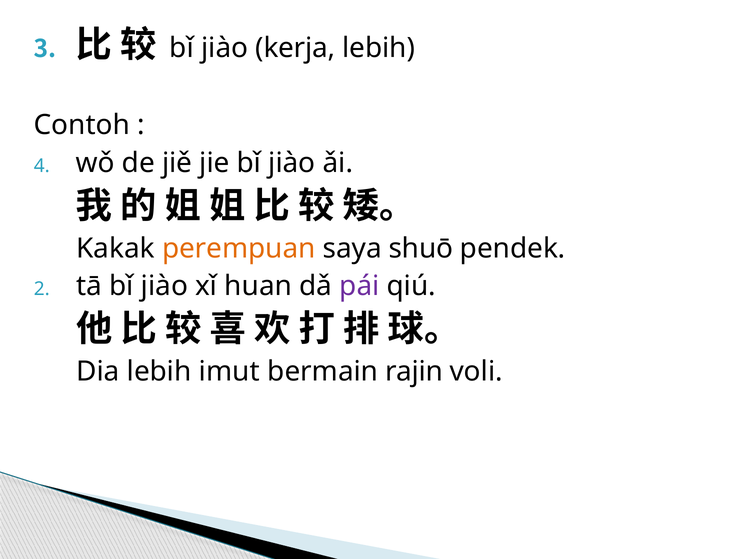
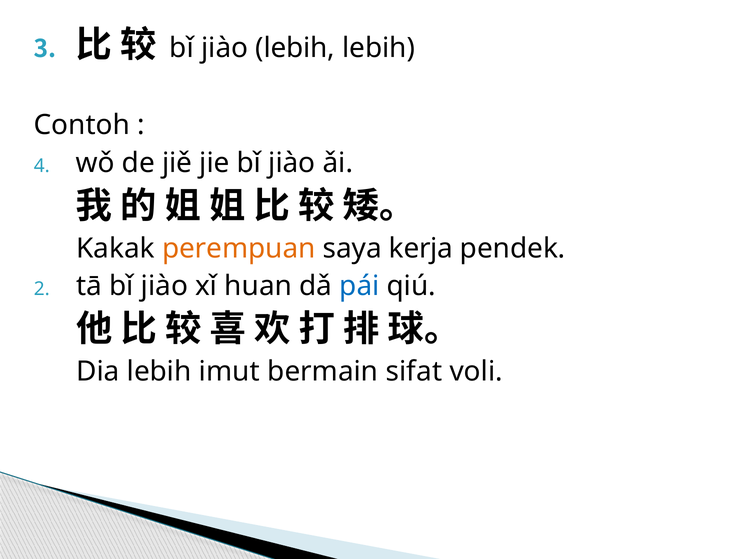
jiào kerja: kerja -> lebih
shuō: shuō -> kerja
pái colour: purple -> blue
rajin: rajin -> sifat
